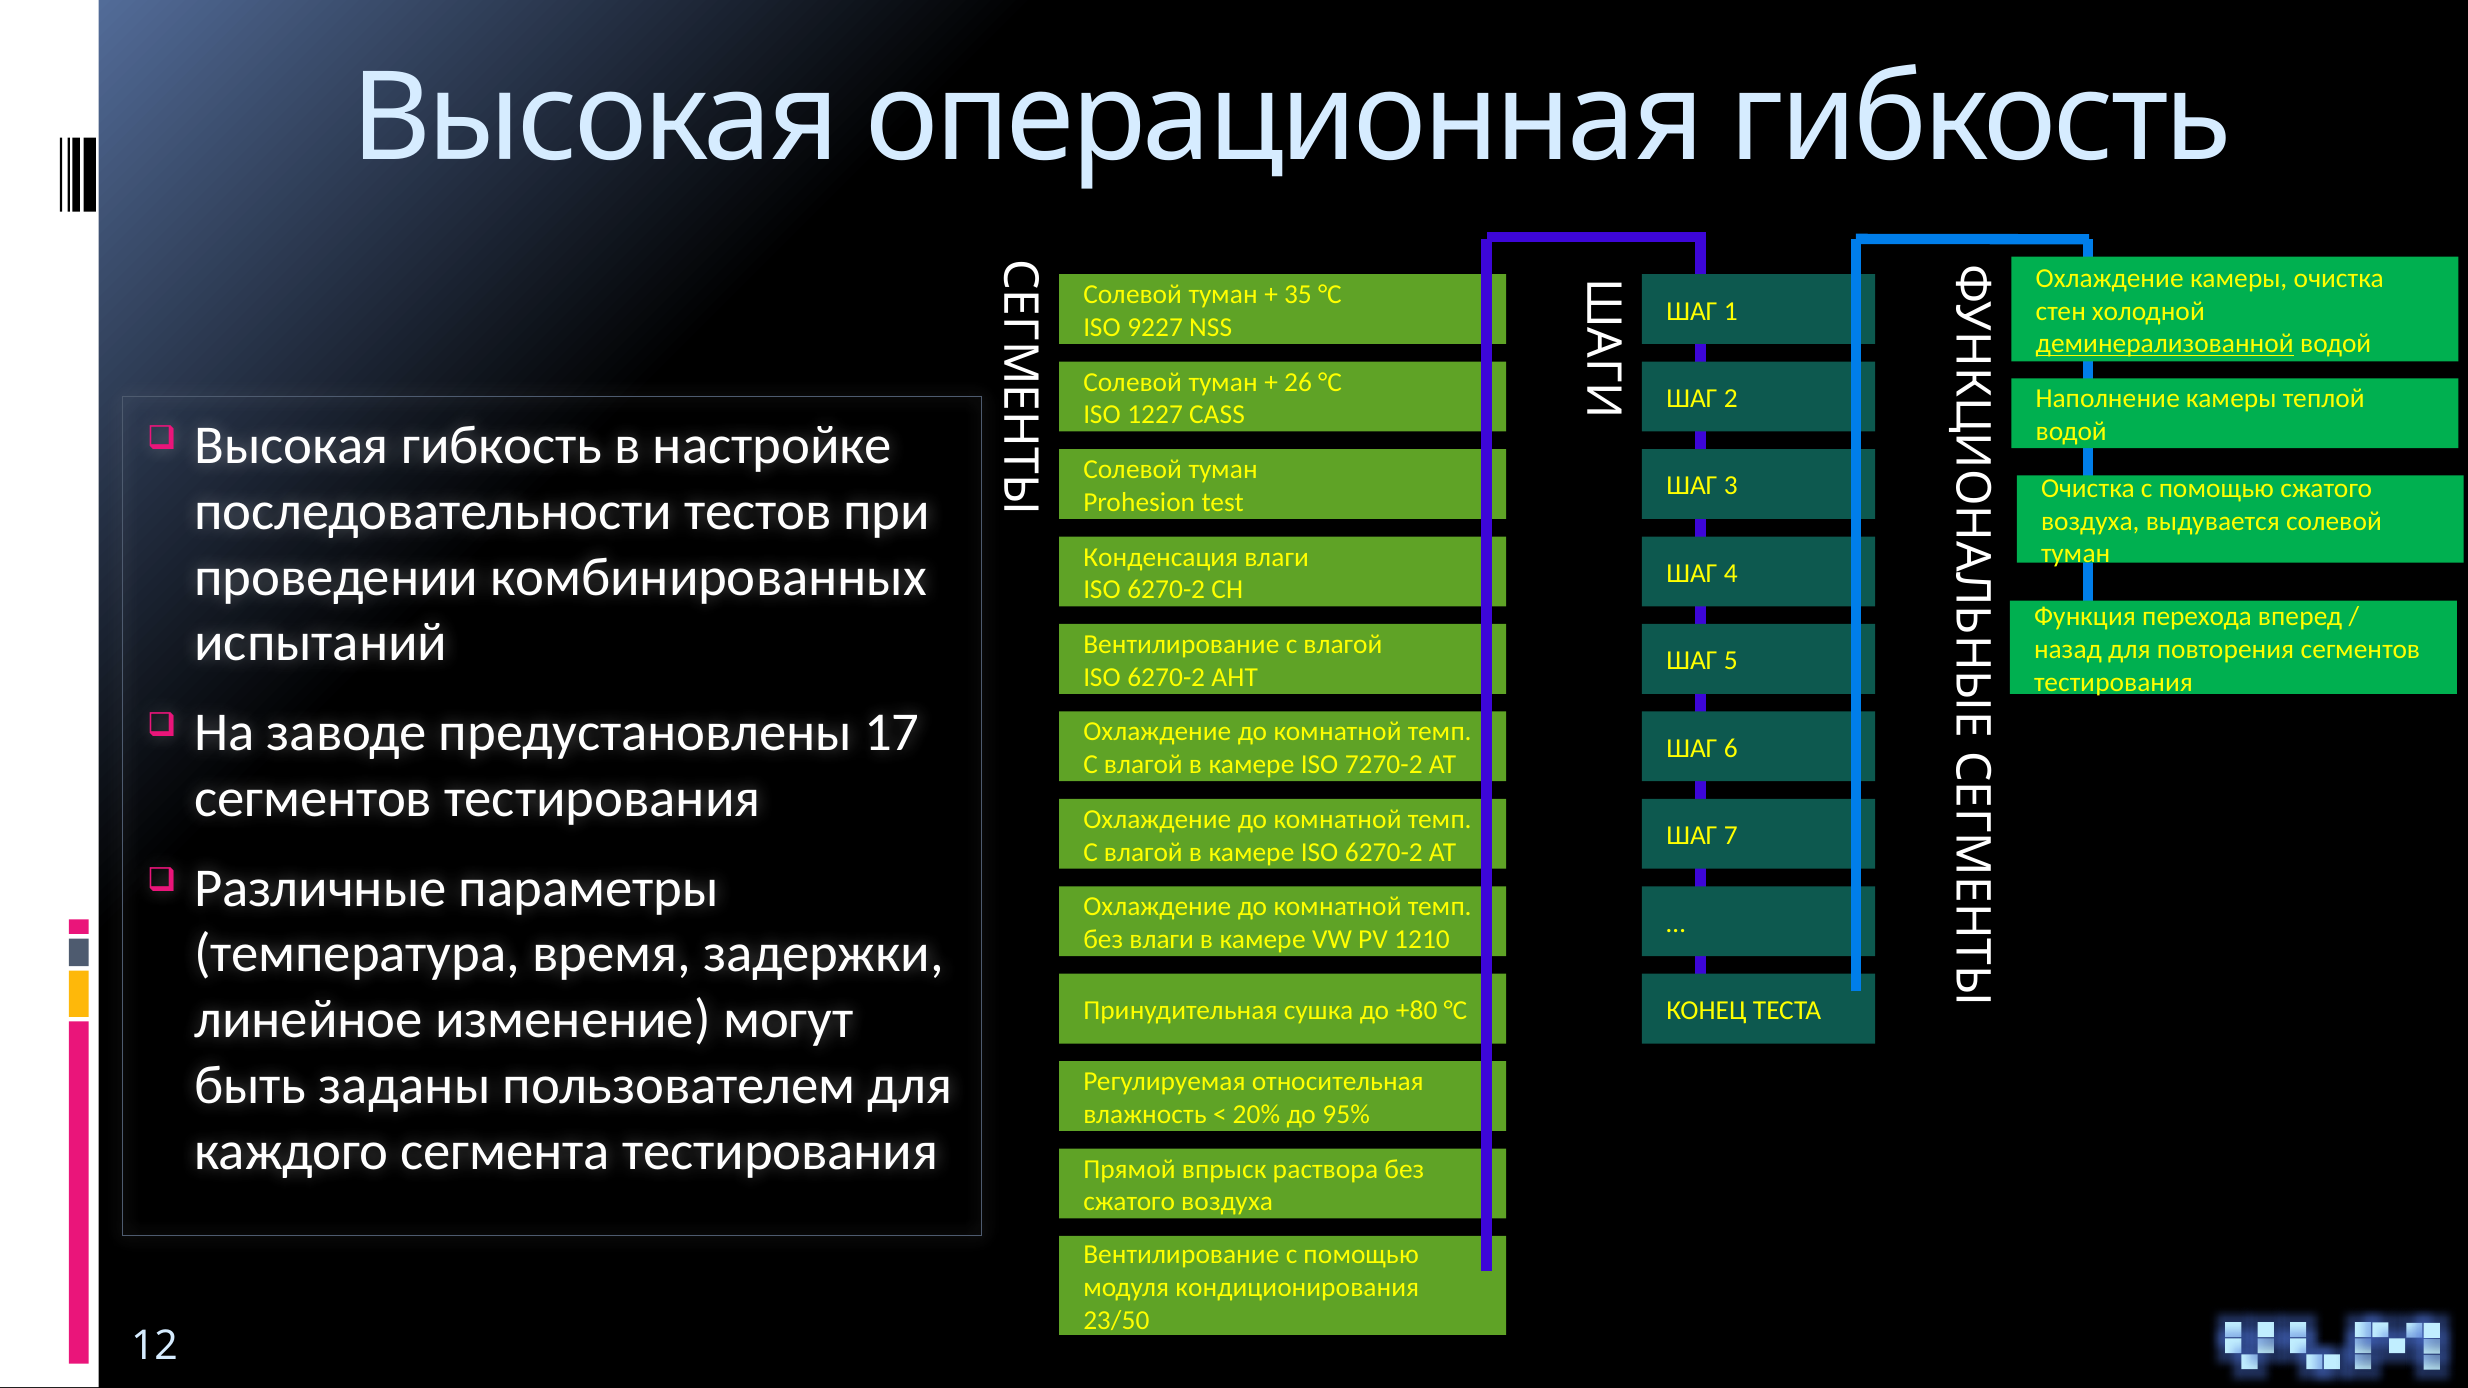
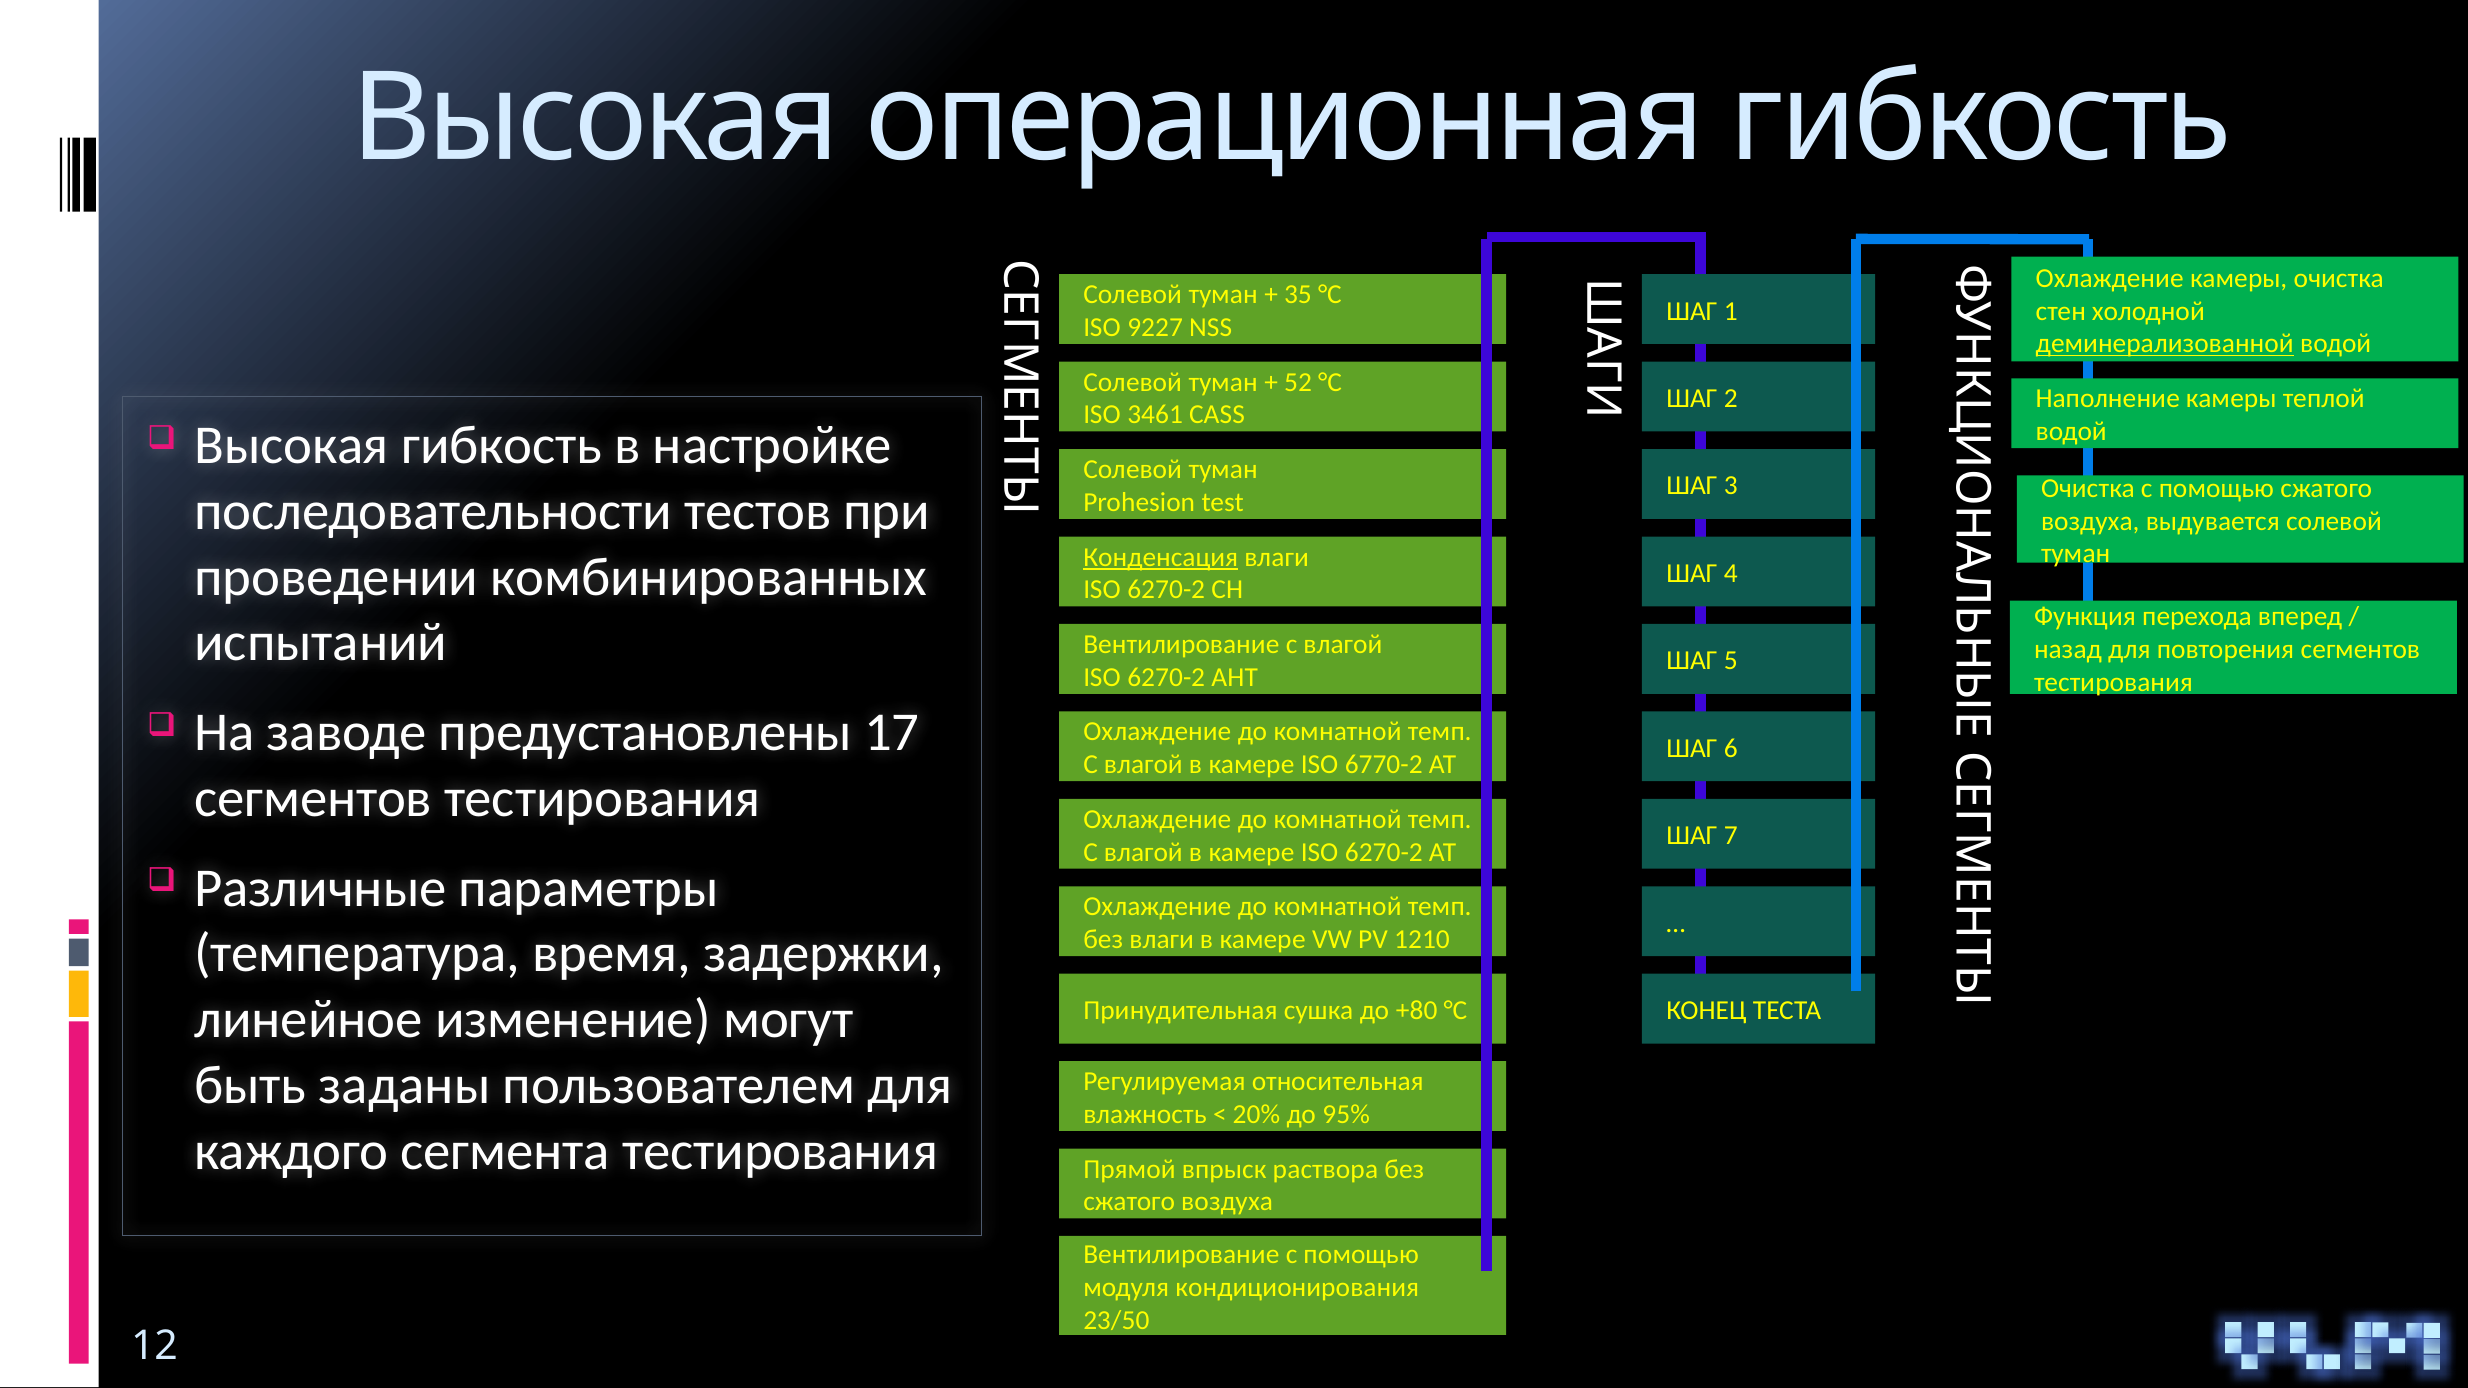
26: 26 -> 52
1227: 1227 -> 3461
Конденсация underline: none -> present
7270-2: 7270-2 -> 6770-2
